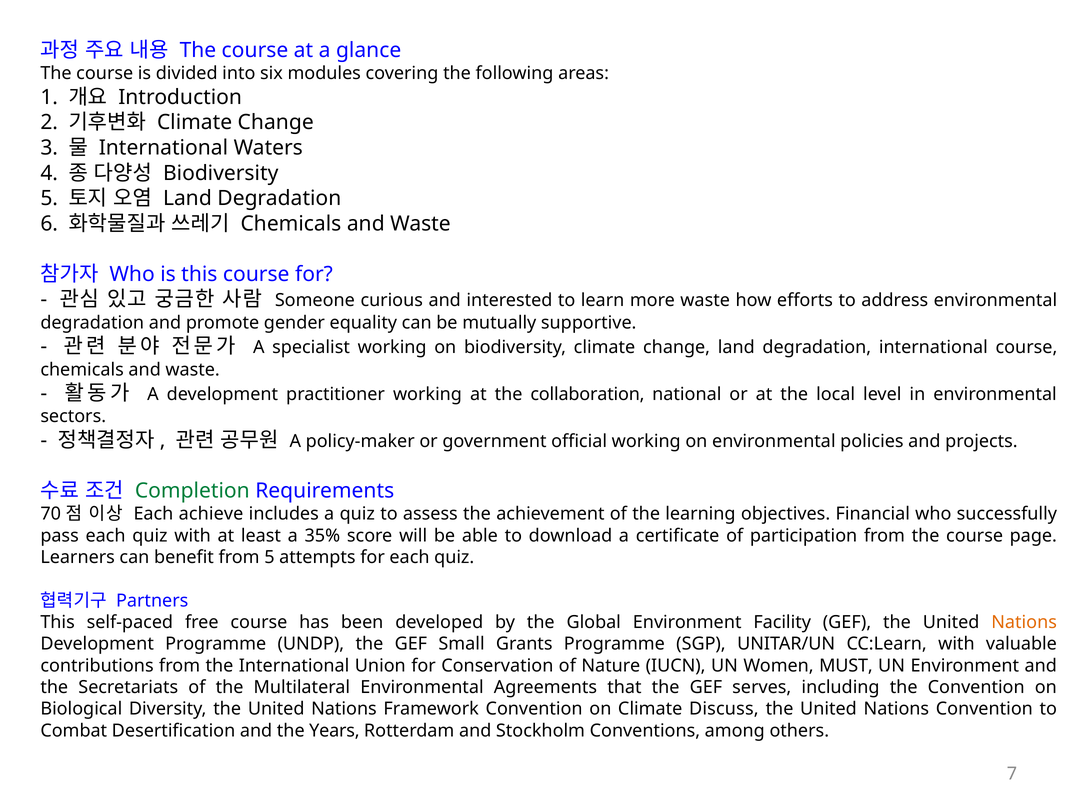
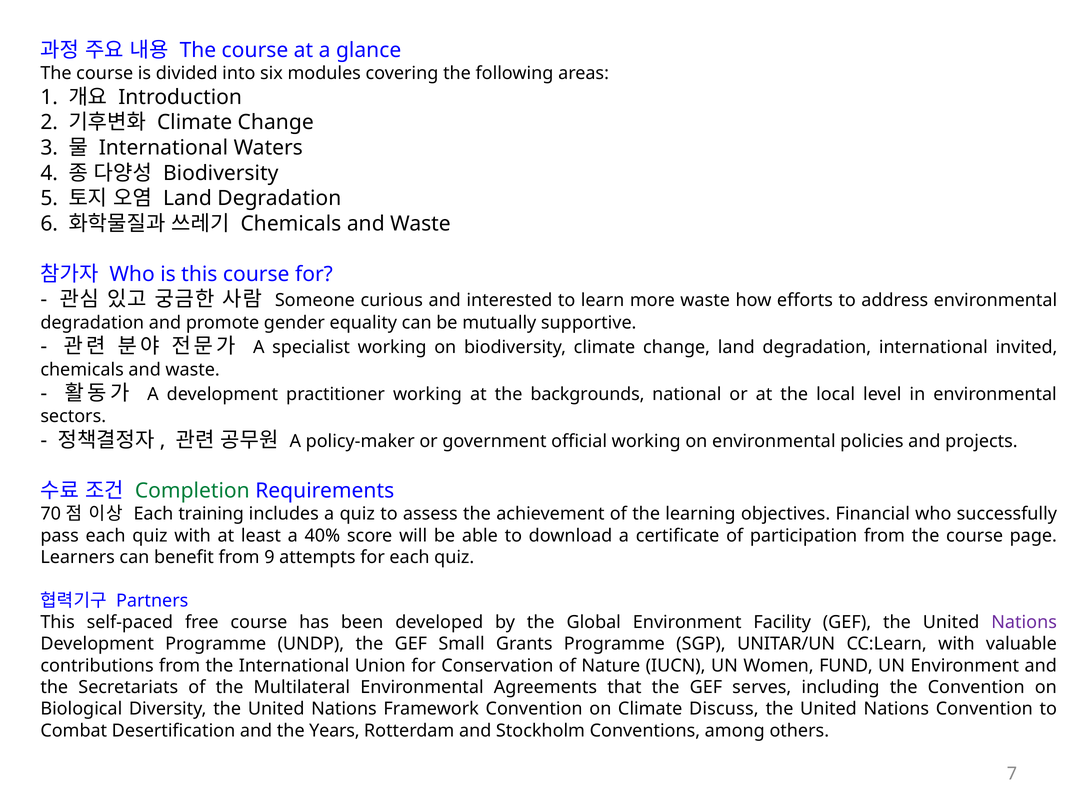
international course: course -> invited
collaboration: collaboration -> backgrounds
achieve: achieve -> training
35%: 35% -> 40%
from 5: 5 -> 9
Nations at (1024, 622) colour: orange -> purple
MUST: MUST -> FUND
